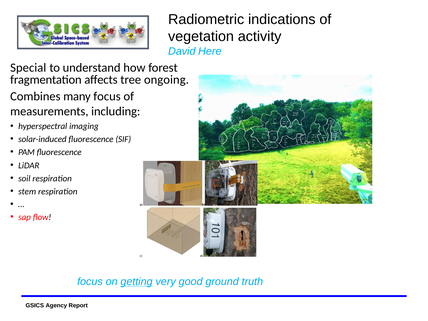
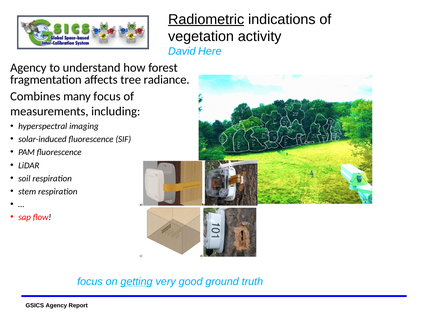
Radiometric underline: none -> present
Special at (28, 68): Special -> Agency
ongoing: ongoing -> radiance
